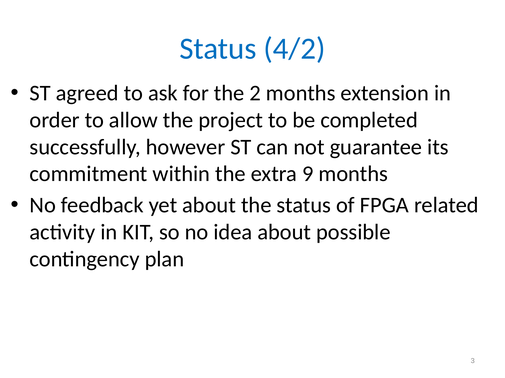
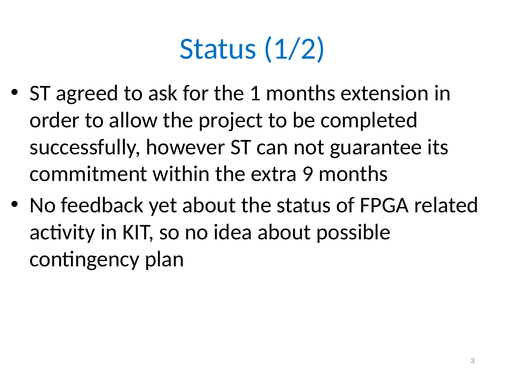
4/2: 4/2 -> 1/2
2: 2 -> 1
